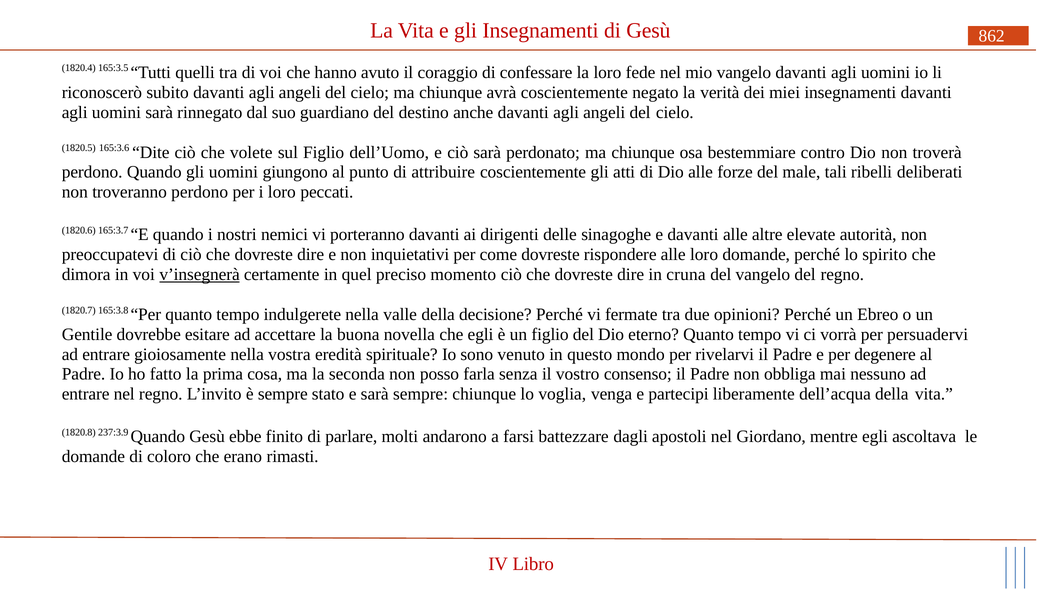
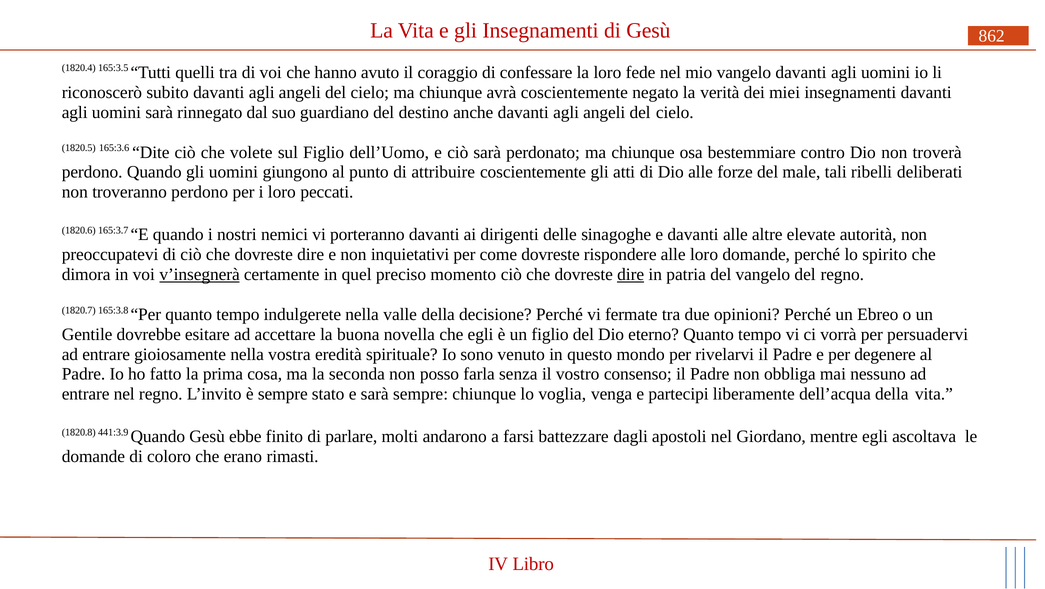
dire at (631, 274) underline: none -> present
cruna: cruna -> patria
237:3.9: 237:3.9 -> 441:3.9
